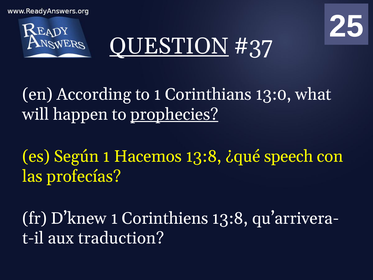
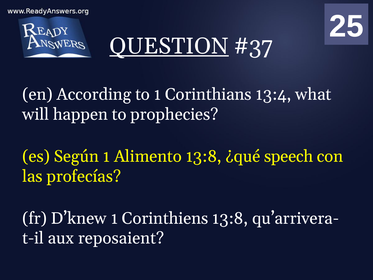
13:0: 13:0 -> 13:4
prophecies underline: present -> none
Hacemos: Hacemos -> Alimento
traduction: traduction -> reposaient
